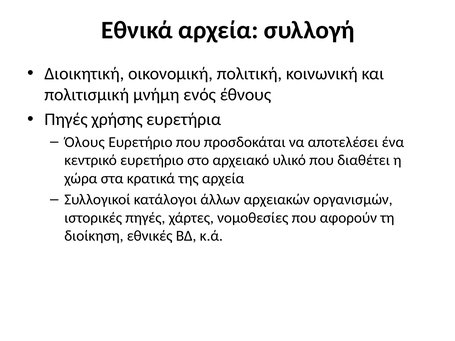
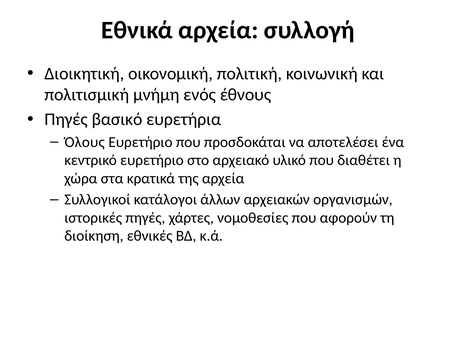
χρήσης: χρήσης -> βασικό
